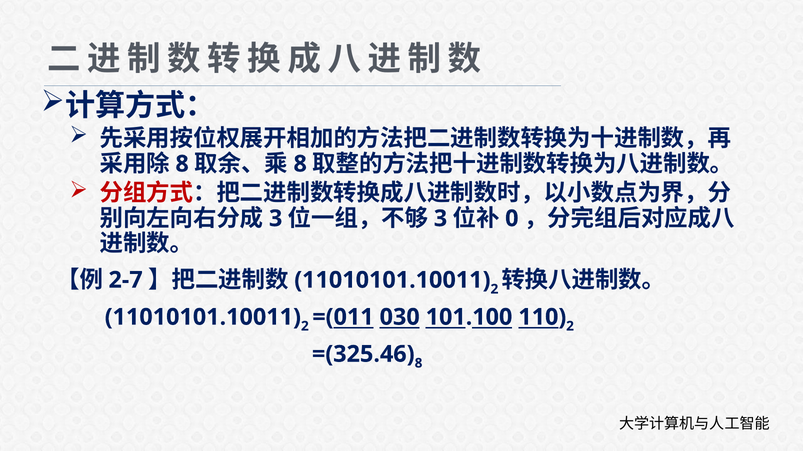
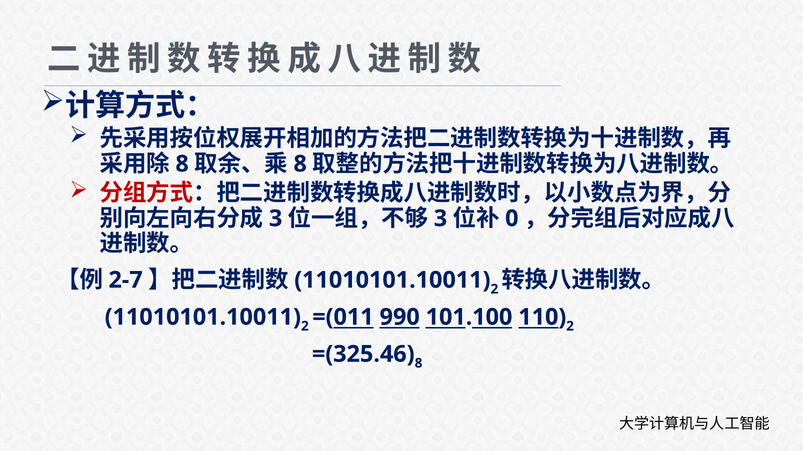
030: 030 -> 990
